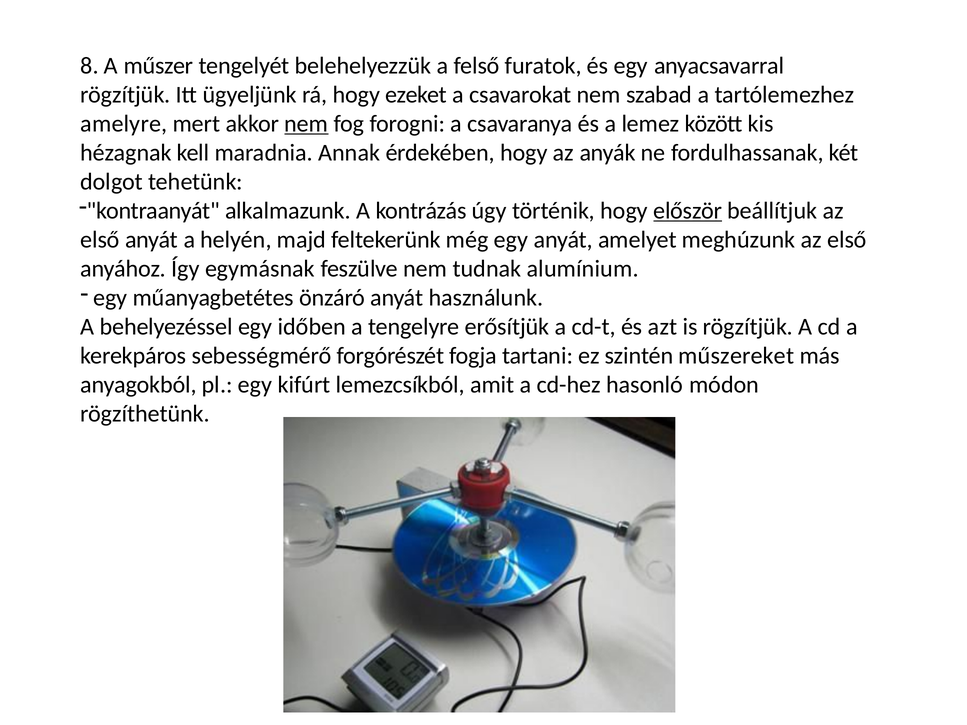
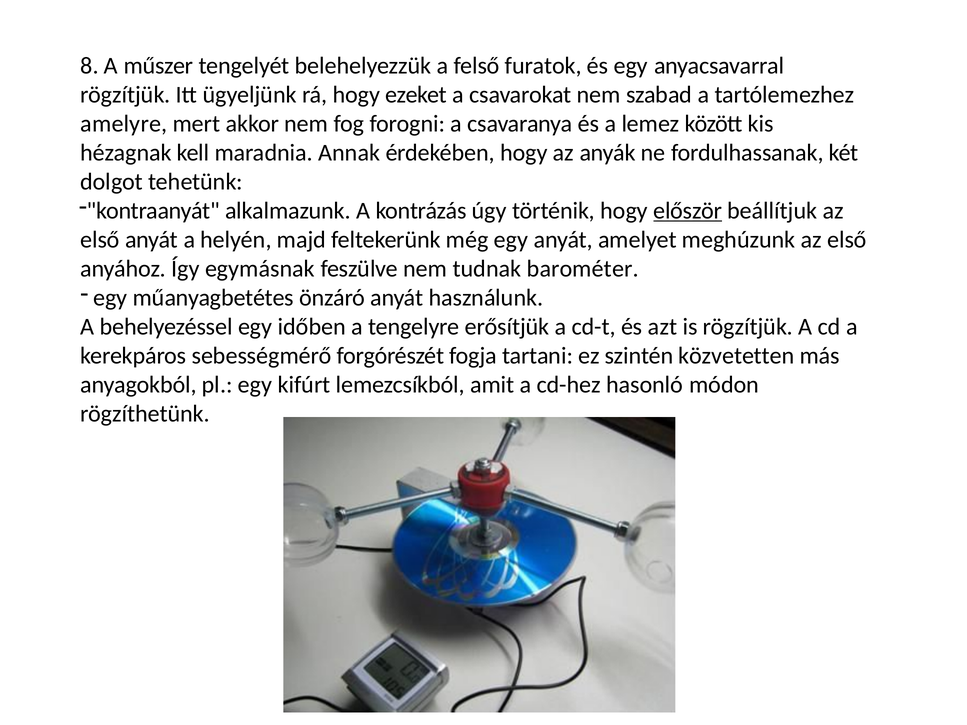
nem at (306, 124) underline: present -> none
alumínium: alumínium -> barométer
műszereket: műszereket -> közvetetten
